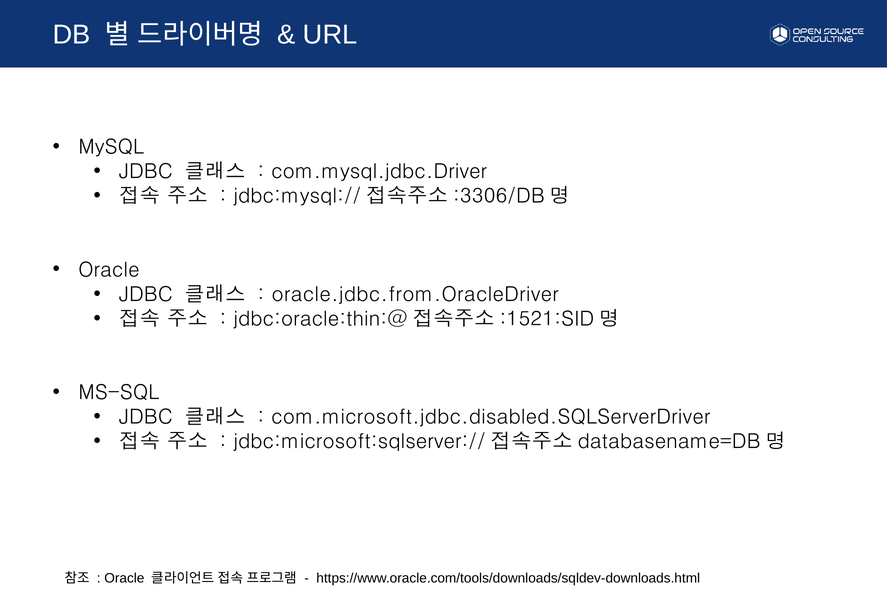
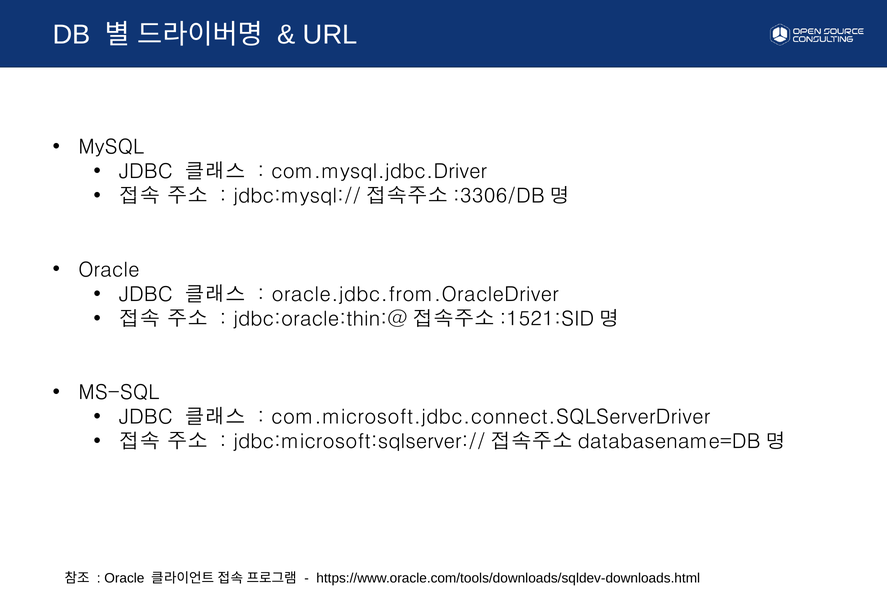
com.microsoft.jdbc.disabled.SQLServerDriver: com.microsoft.jdbc.disabled.SQLServerDriver -> com.microsoft.jdbc.connect.SQLServerDriver
